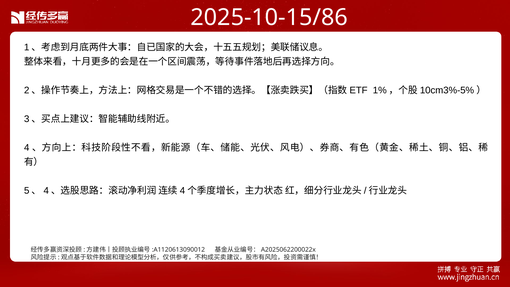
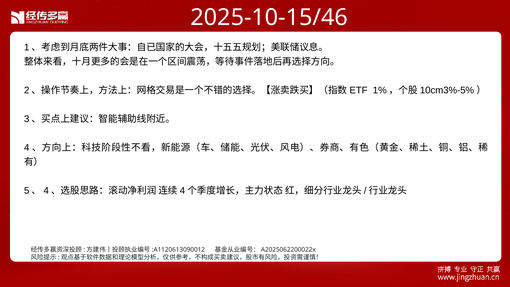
2025-10-15/86: 2025-10-15/86 -> 2025-10-15/46
